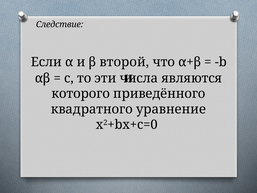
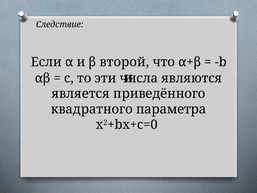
которого: которого -> является
уравнение: уравнение -> параметра
